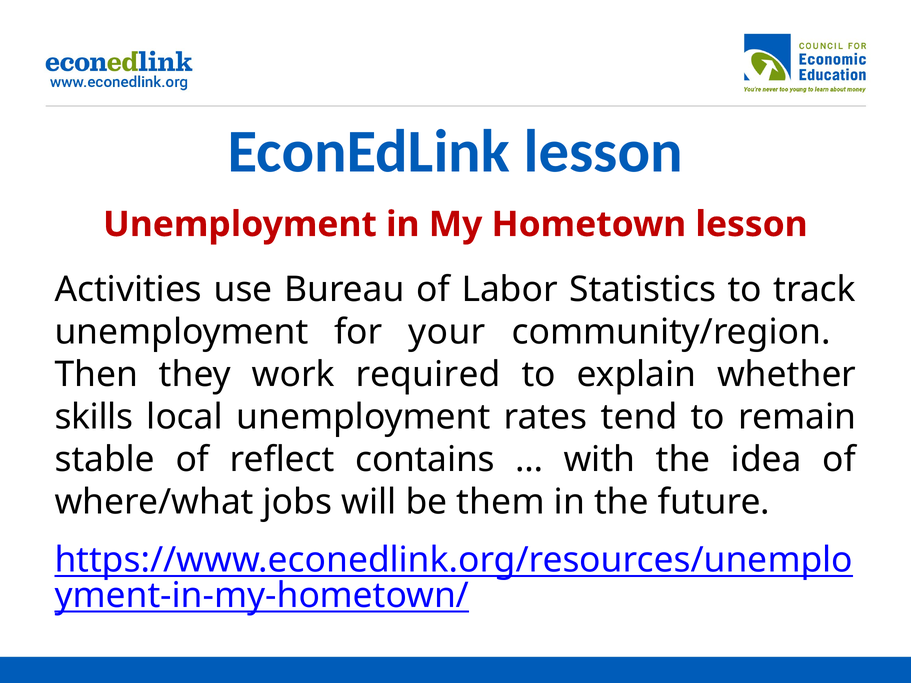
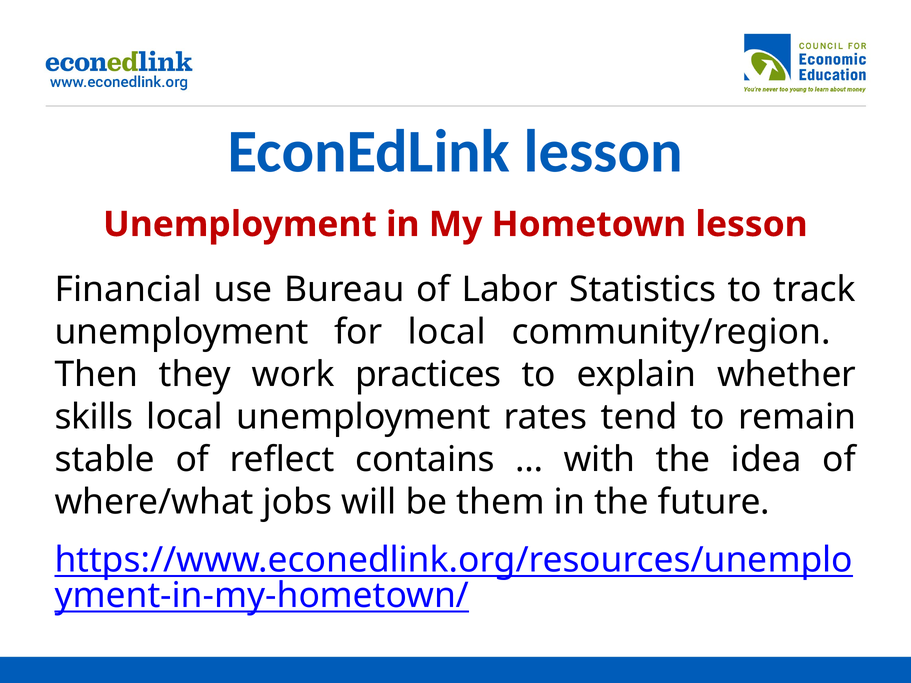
Activities: Activities -> Financial
for your: your -> local
required: required -> practices
